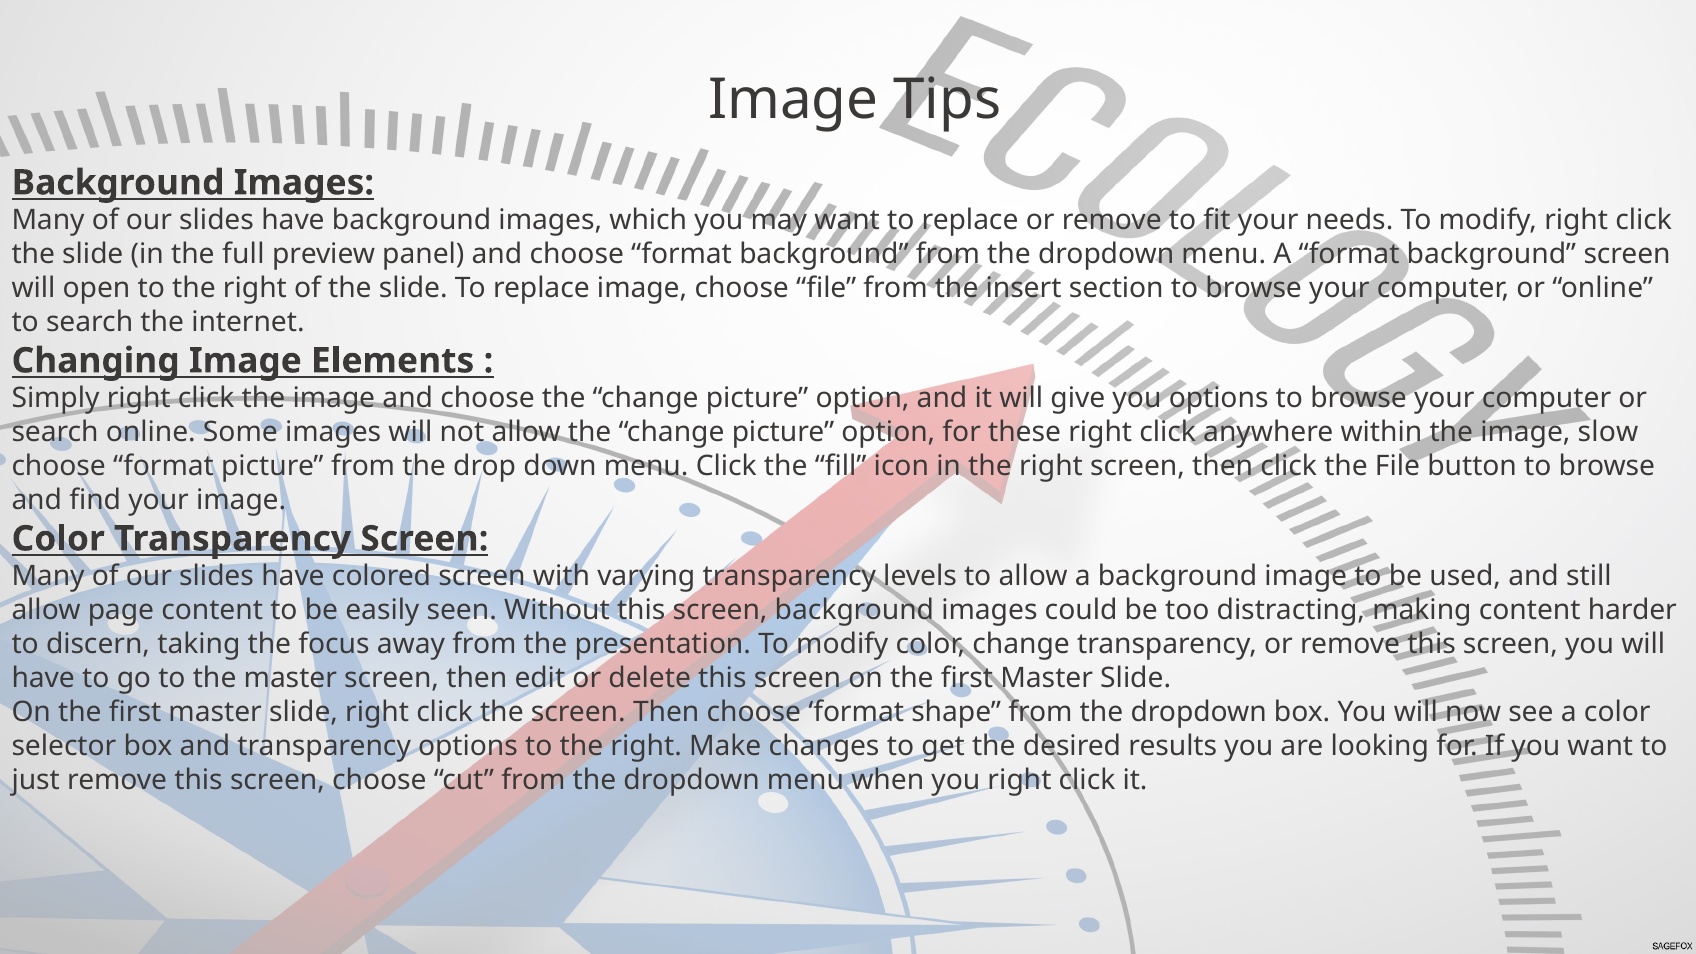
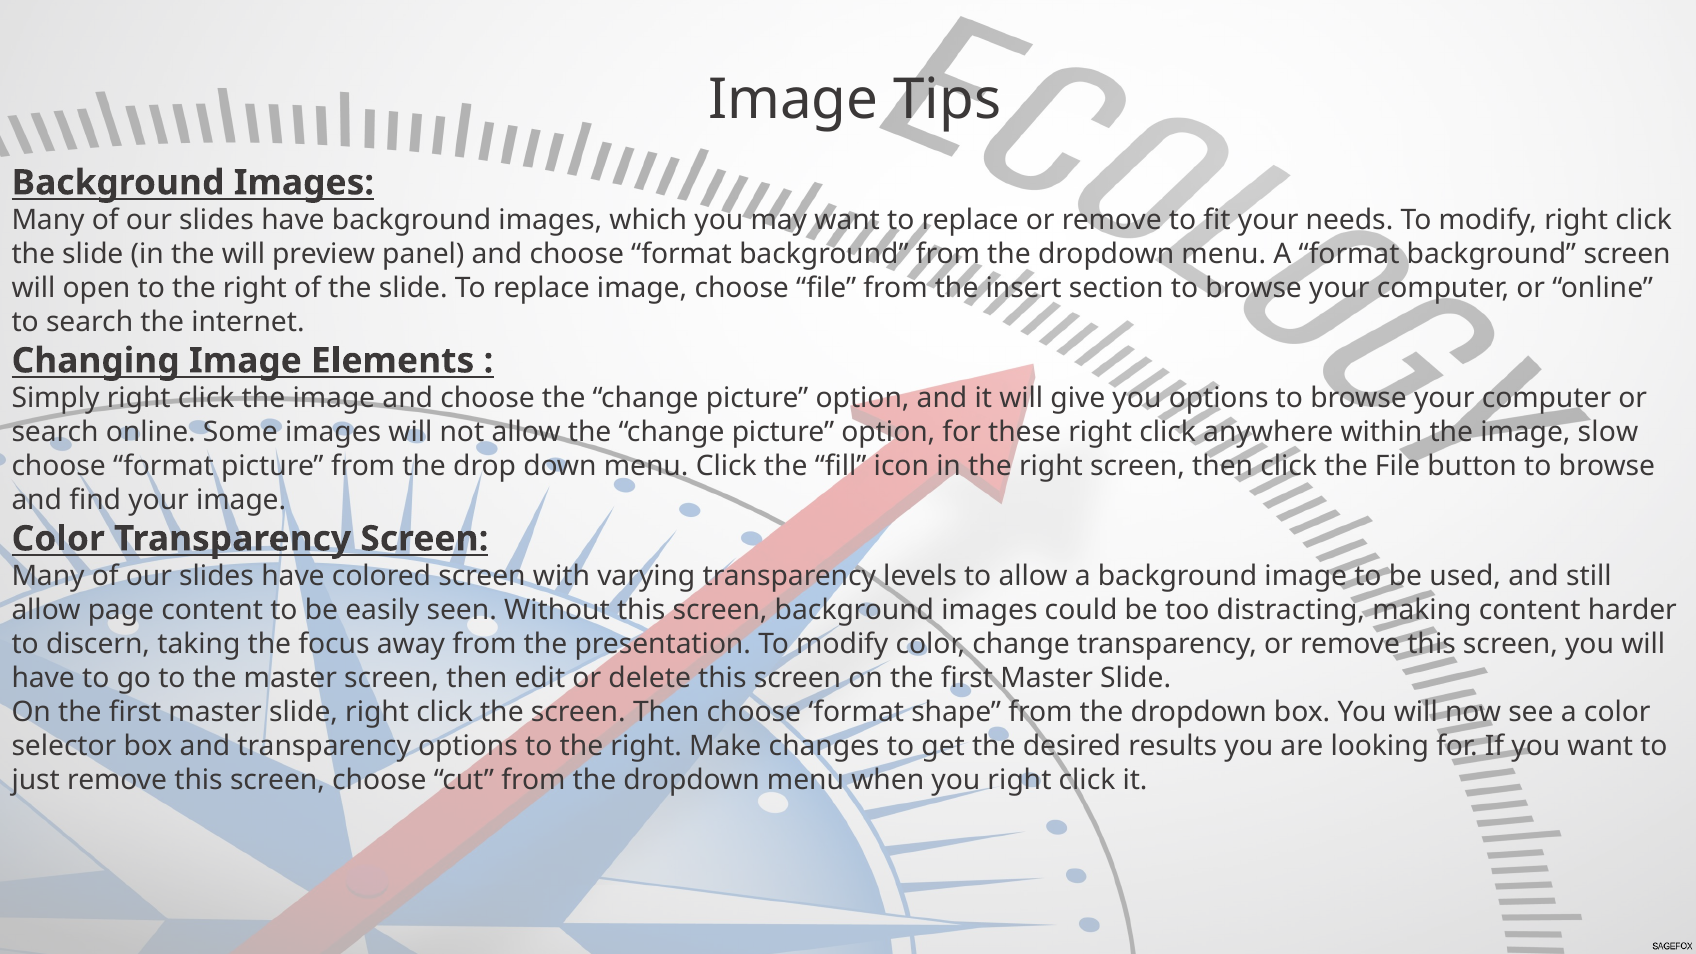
the full: full -> will
